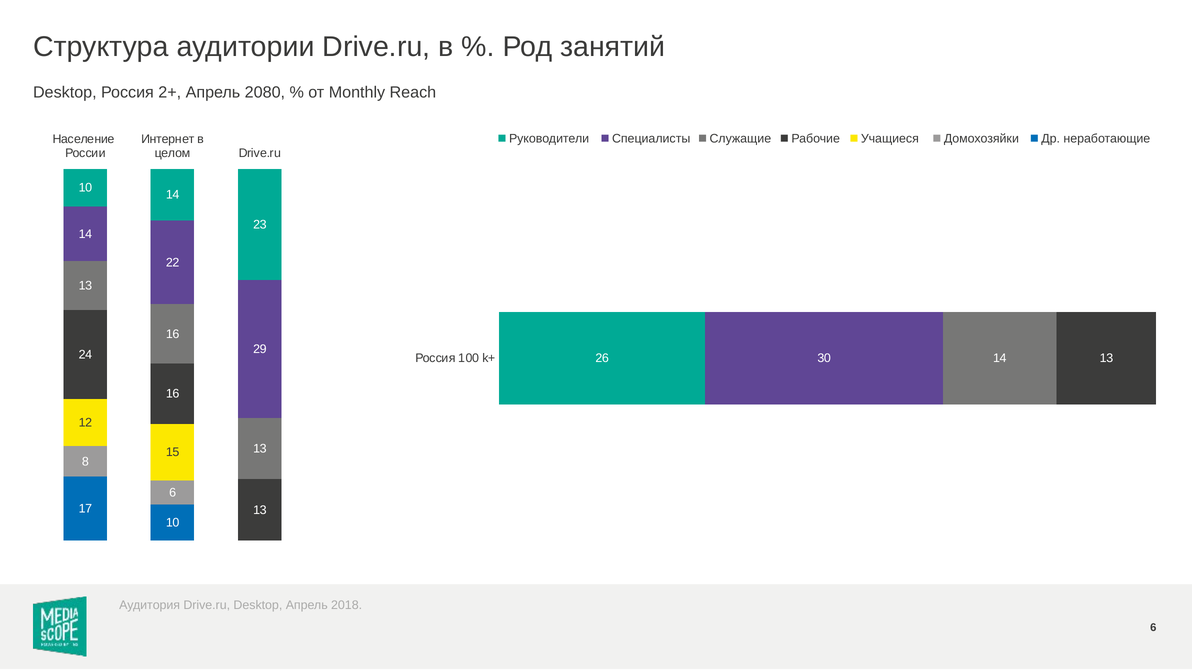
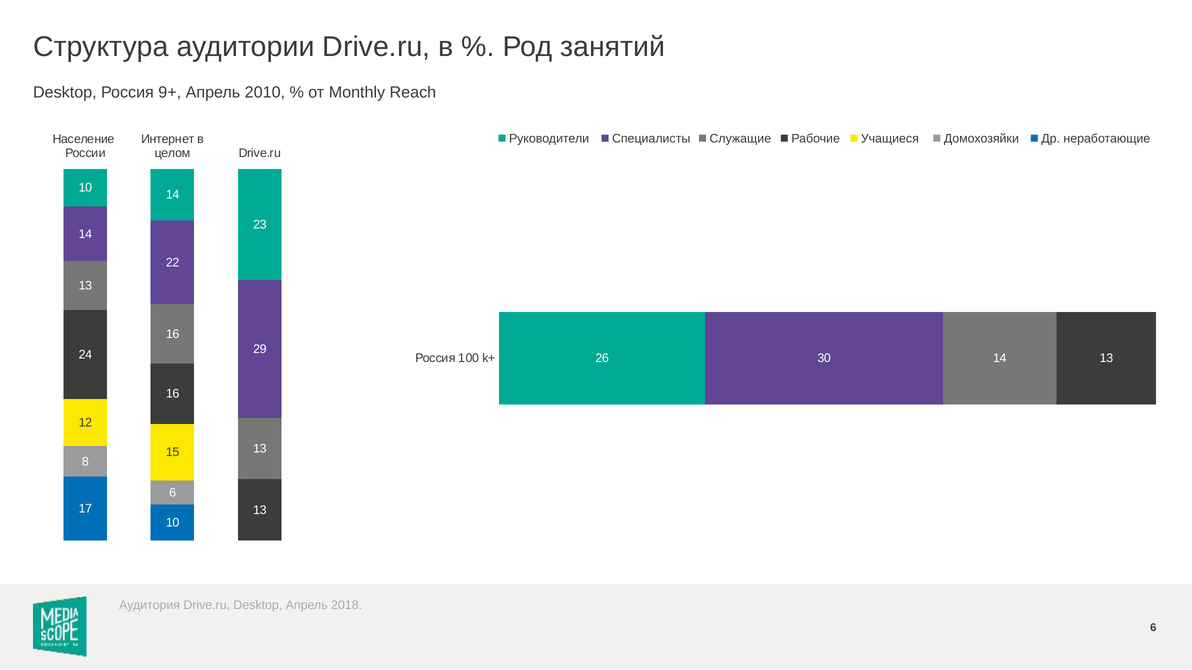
2+: 2+ -> 9+
2080: 2080 -> 2010
